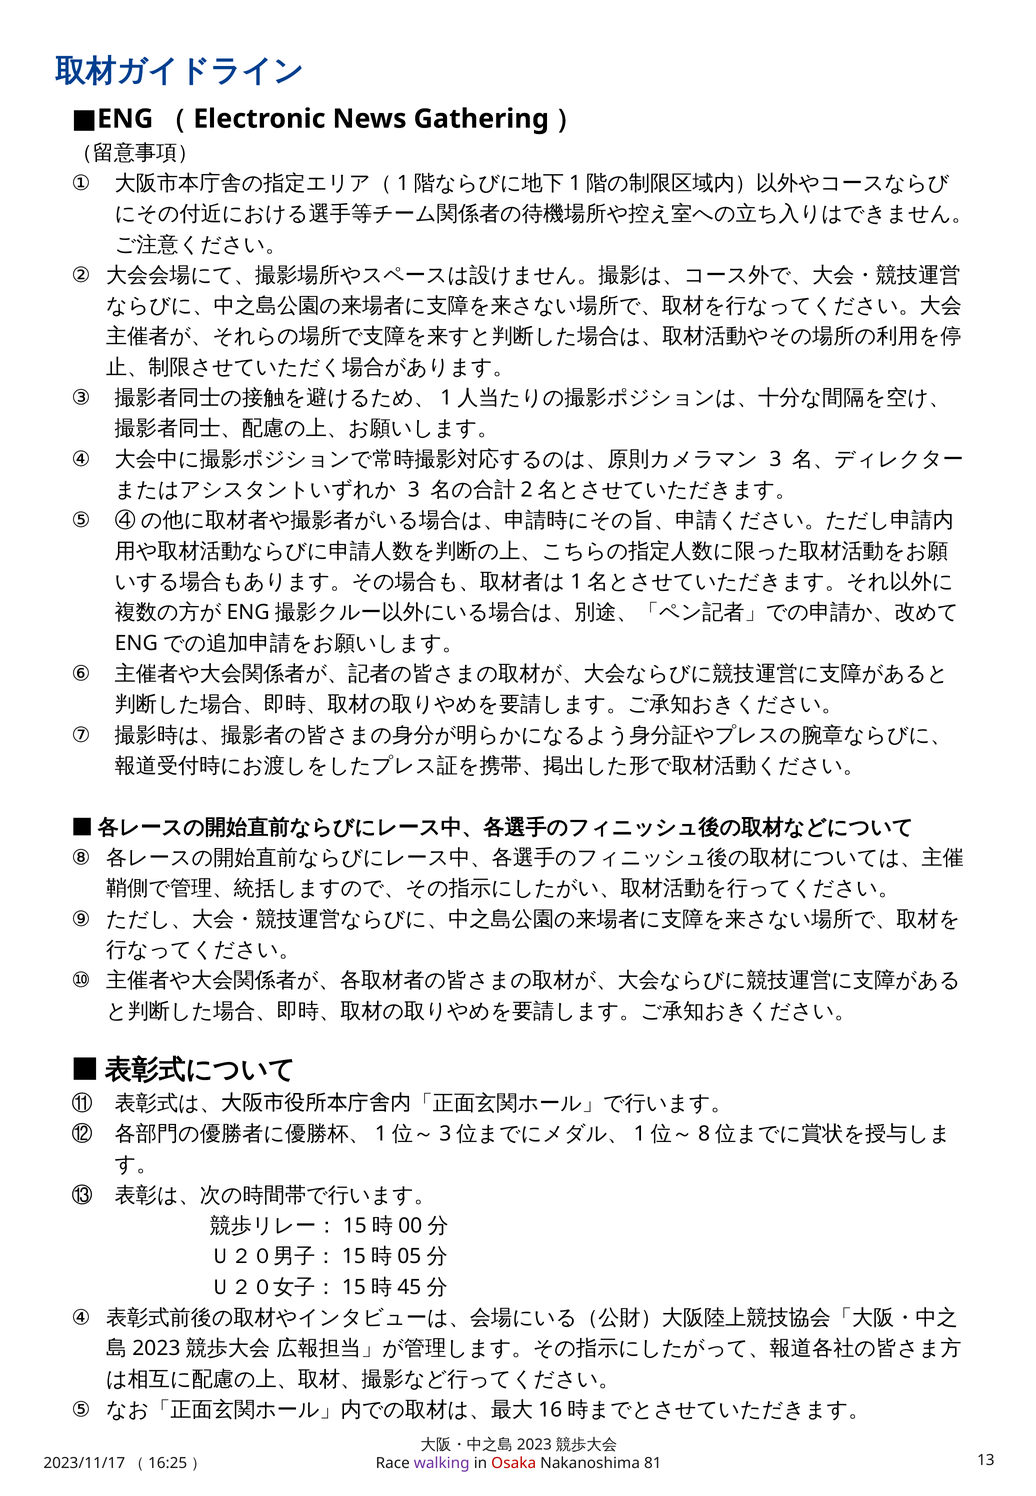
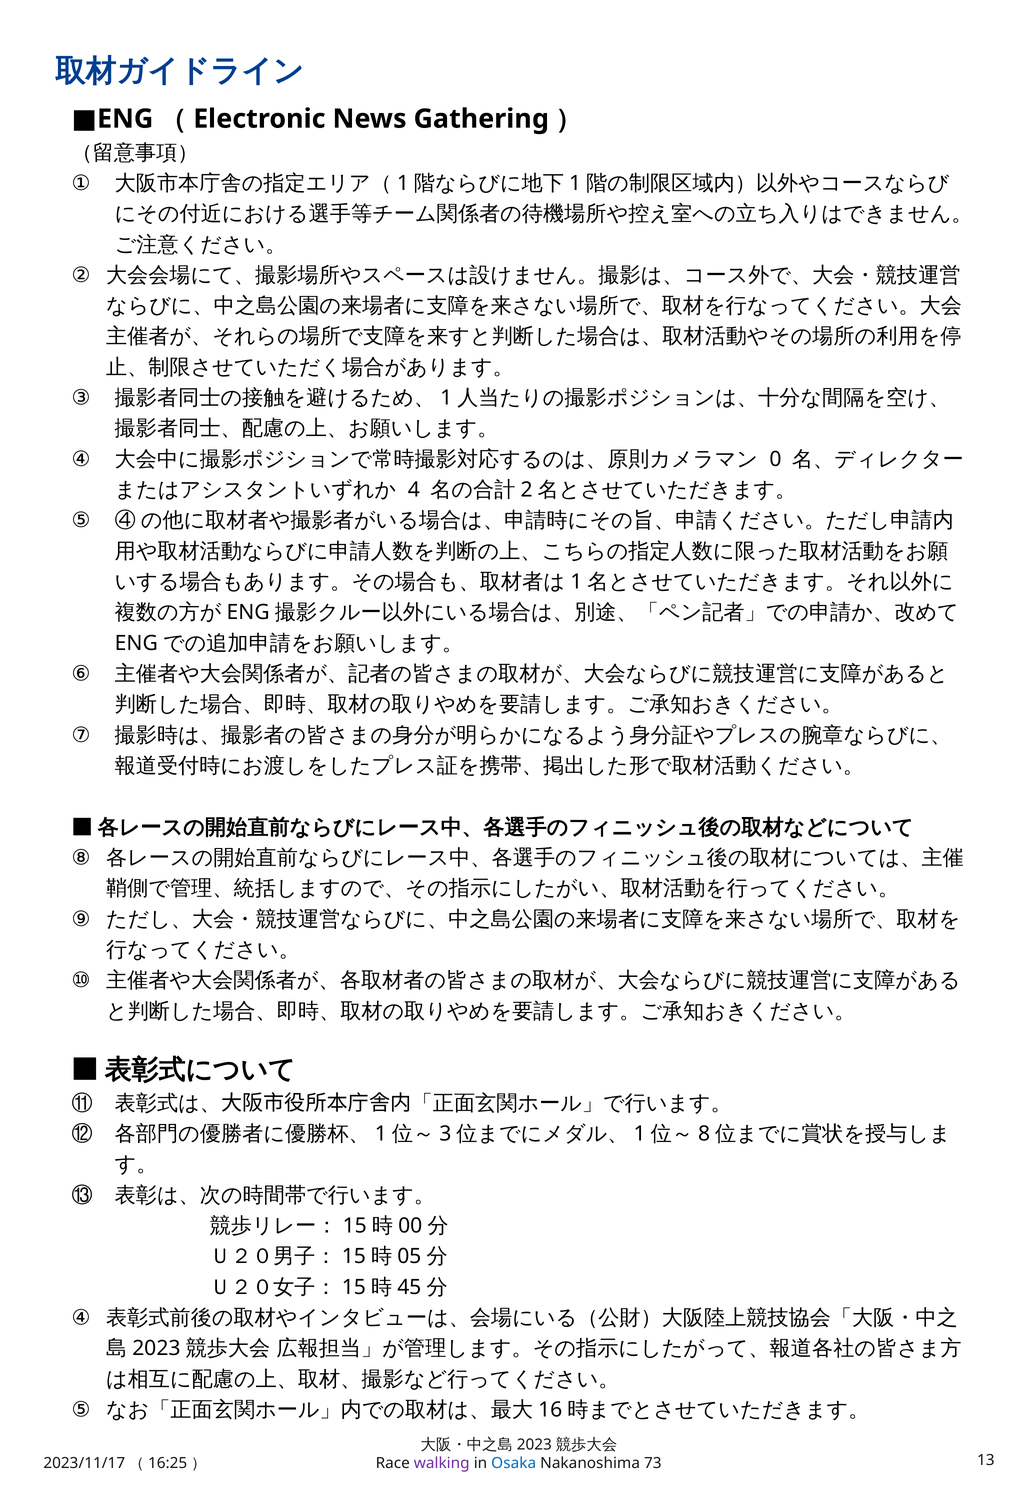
3 at (775, 459): 3 -> 0
3 at (414, 490): 3 -> 4
Osaka colour: red -> blue
81: 81 -> 73
